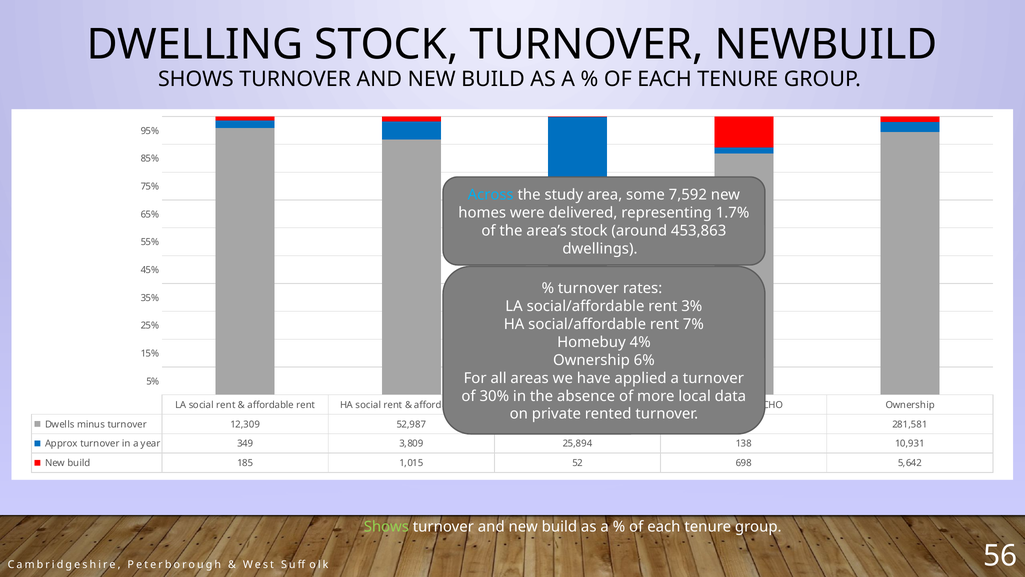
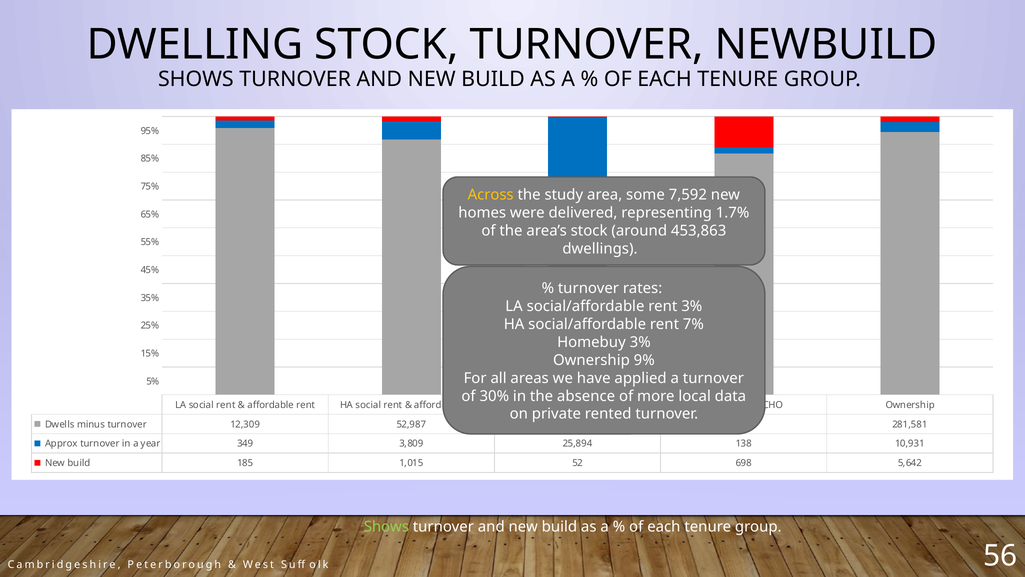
Across colour: light blue -> yellow
Homebuy 4%: 4% -> 3%
6%: 6% -> 9%
